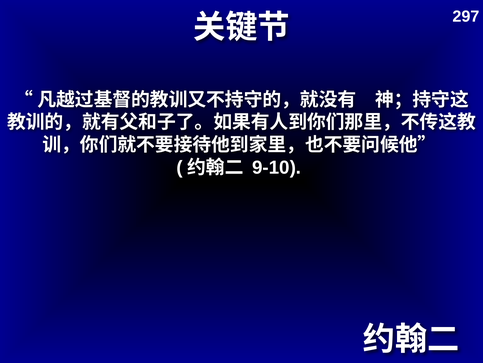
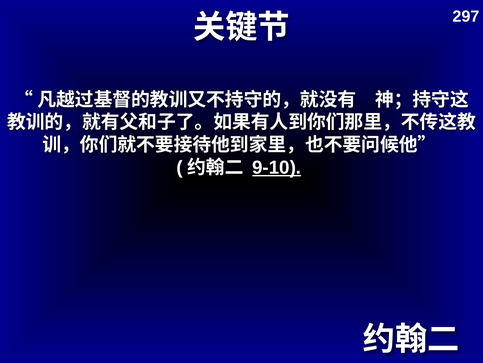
9-10 underline: none -> present
